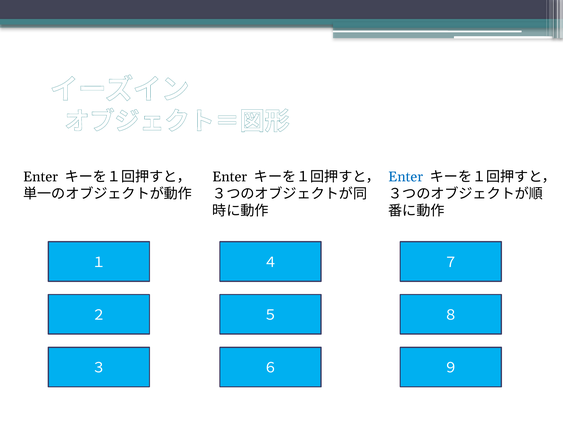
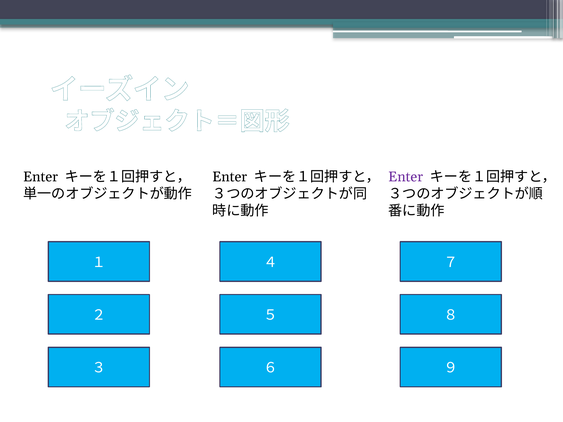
Enter at (406, 177) colour: blue -> purple
